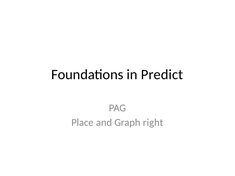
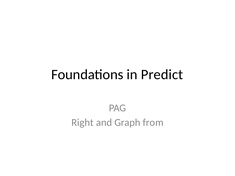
Place: Place -> Right
right: right -> from
